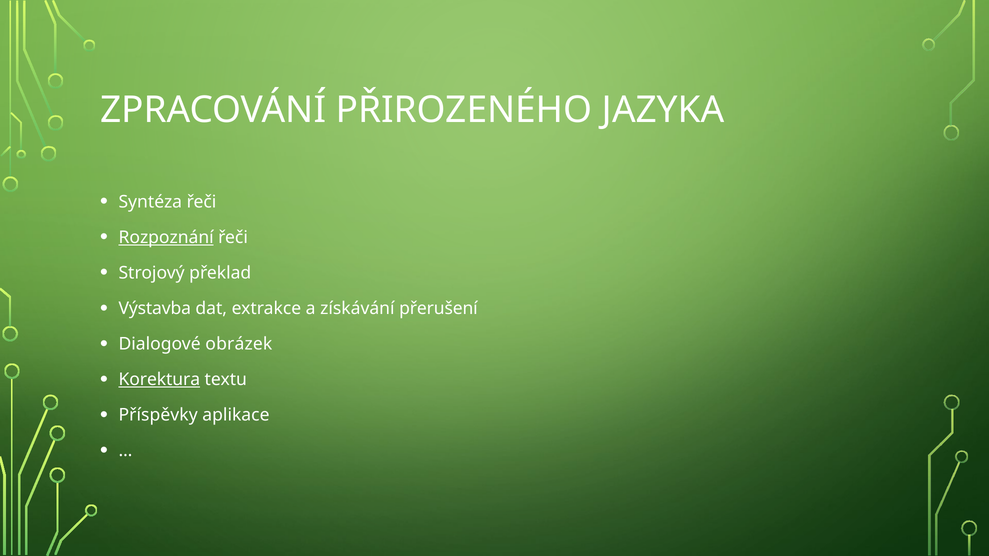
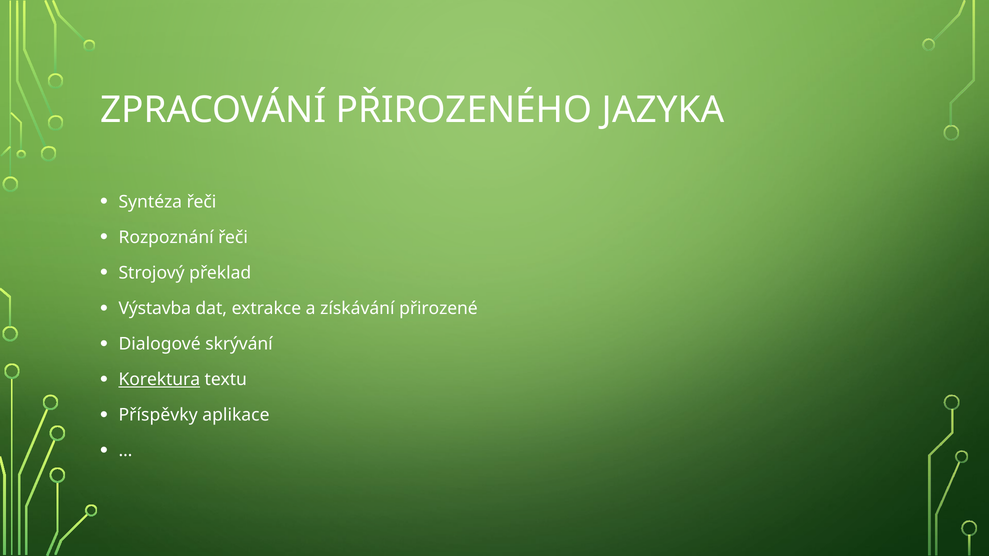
Rozpoznání underline: present -> none
přerušení: přerušení -> přirozené
obrázek: obrázek -> skrývání
